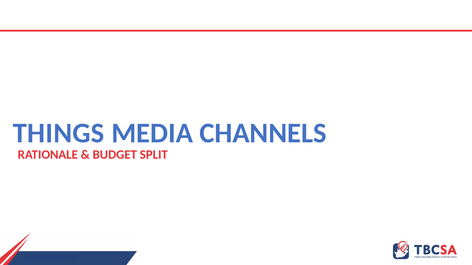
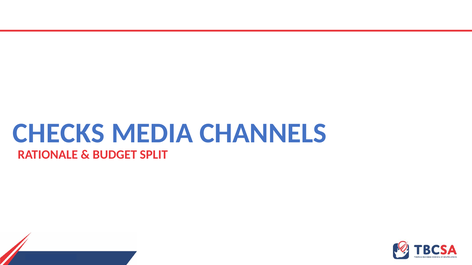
THINGS: THINGS -> CHECKS
